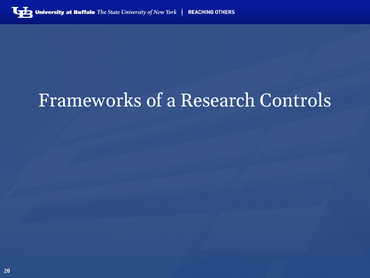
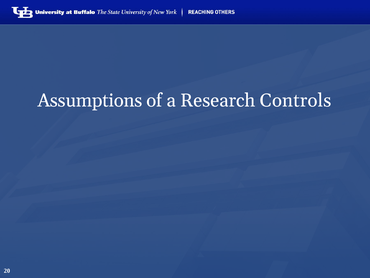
Frameworks: Frameworks -> Assumptions
